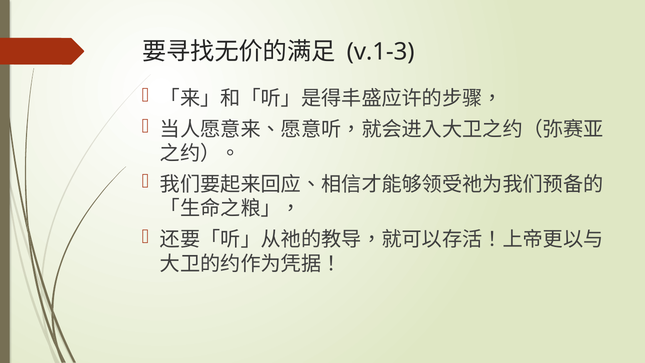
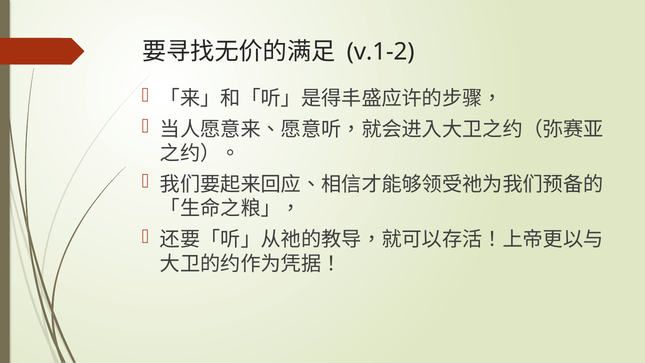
v.1-3: v.1-3 -> v.1-2
